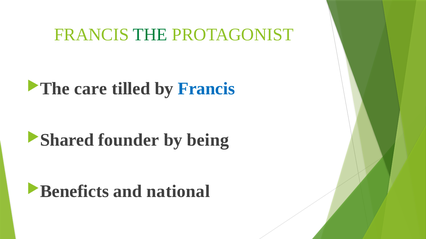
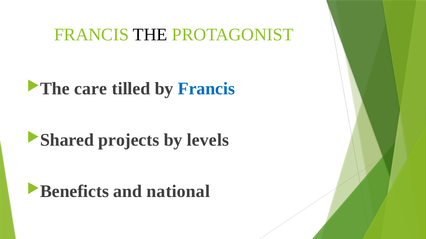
THE colour: green -> black
founder: founder -> projects
being: being -> levels
